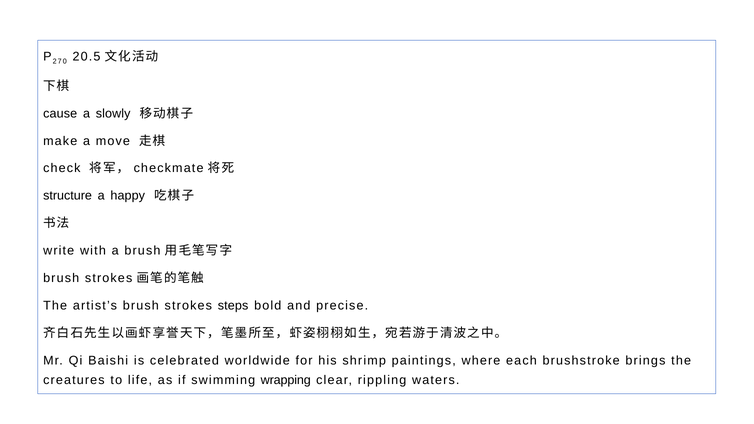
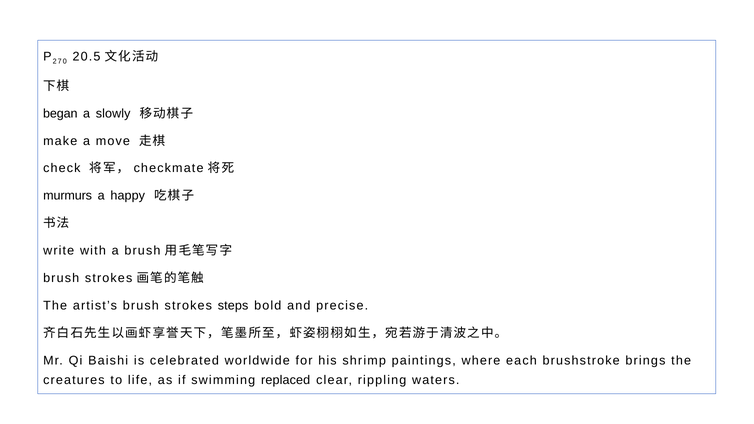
cause: cause -> began
structure: structure -> murmurs
wrapping: wrapping -> replaced
